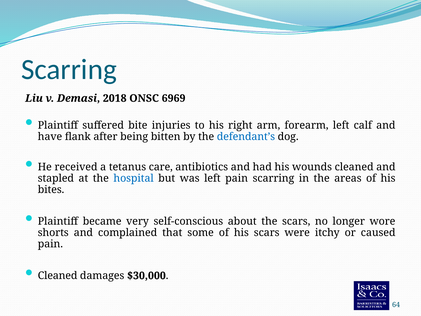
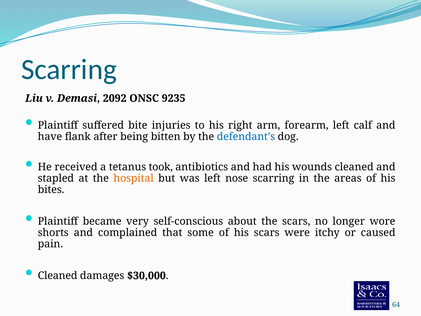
2018: 2018 -> 2092
6969: 6969 -> 9235
care: care -> took
hospital colour: blue -> orange
left pain: pain -> nose
